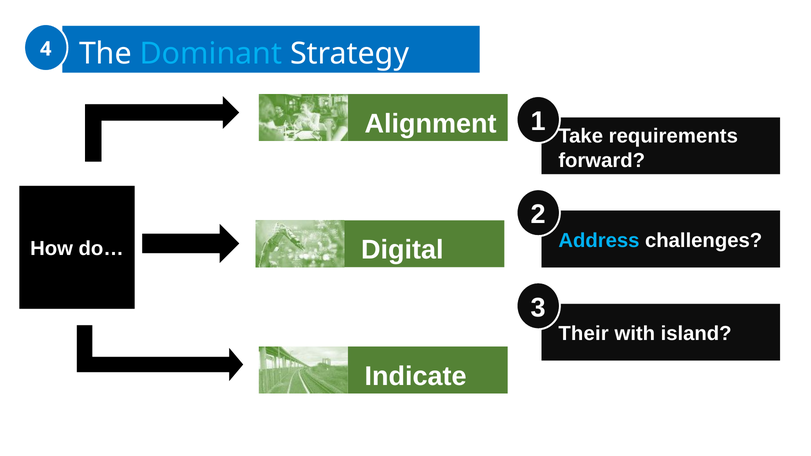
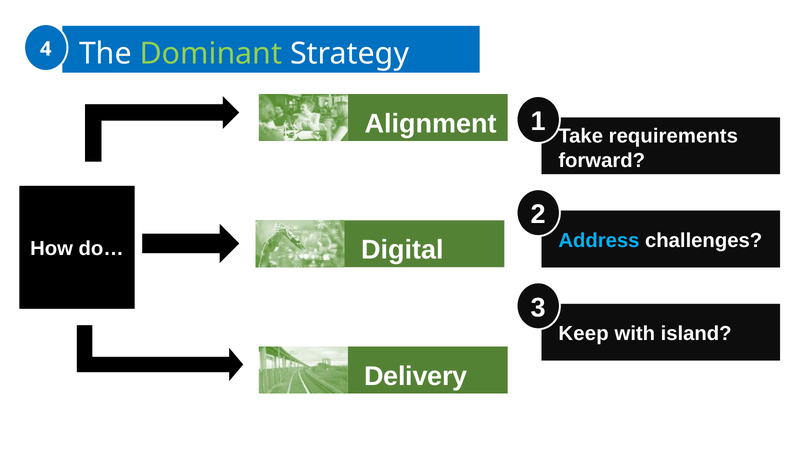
Dominant colour: light blue -> light green
Their: Their -> Keep
Indicate: Indicate -> Delivery
